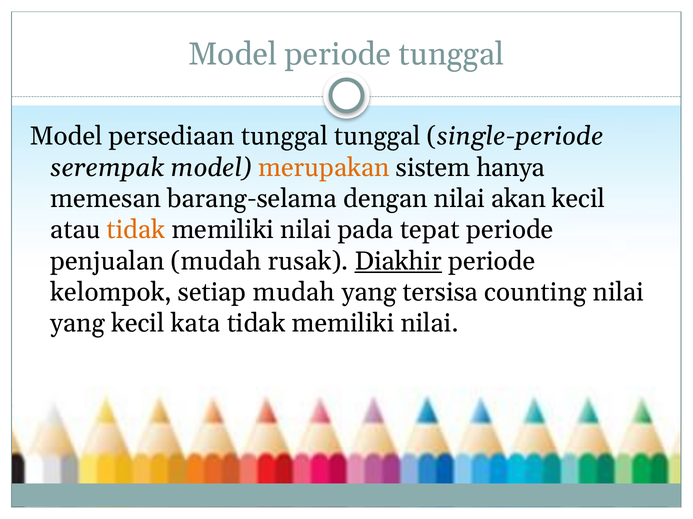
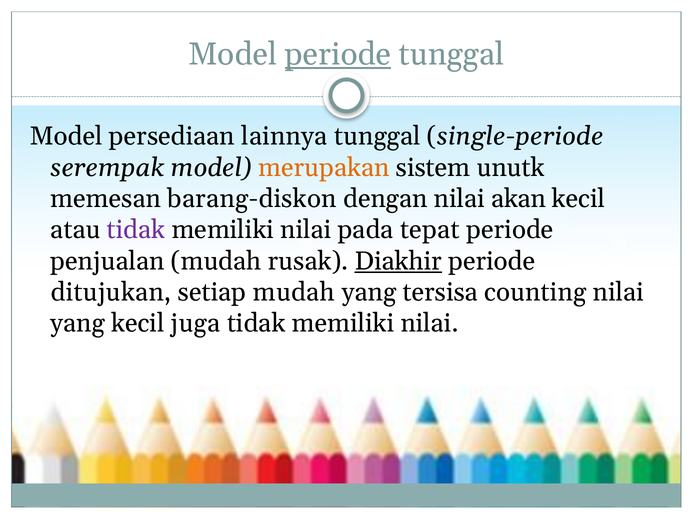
periode at (338, 55) underline: none -> present
persediaan tunggal: tunggal -> lainnya
hanya: hanya -> unutk
barang-selama: barang-selama -> barang-diskon
tidak at (136, 230) colour: orange -> purple
kelompok: kelompok -> ditujukan
kata: kata -> juga
